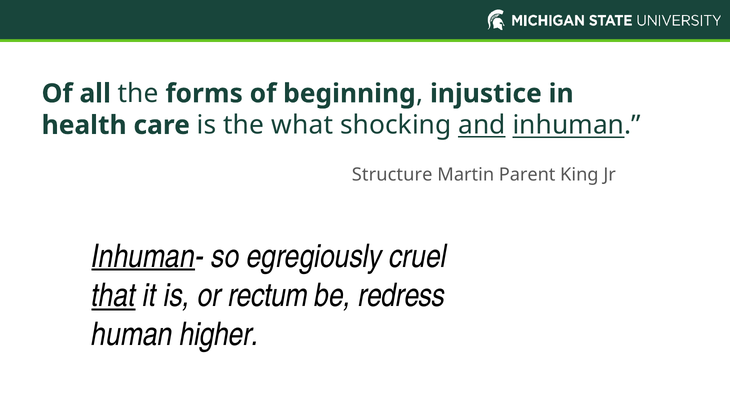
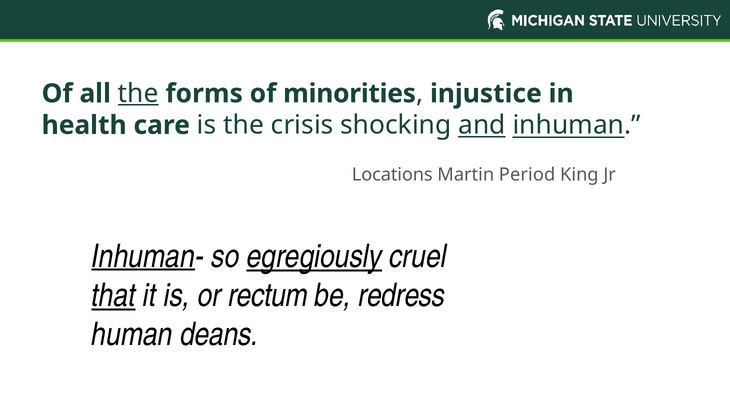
the at (138, 94) underline: none -> present
beginning: beginning -> minorities
what: what -> crisis
Structure: Structure -> Locations
Parent: Parent -> Period
egregiously underline: none -> present
higher: higher -> deans
